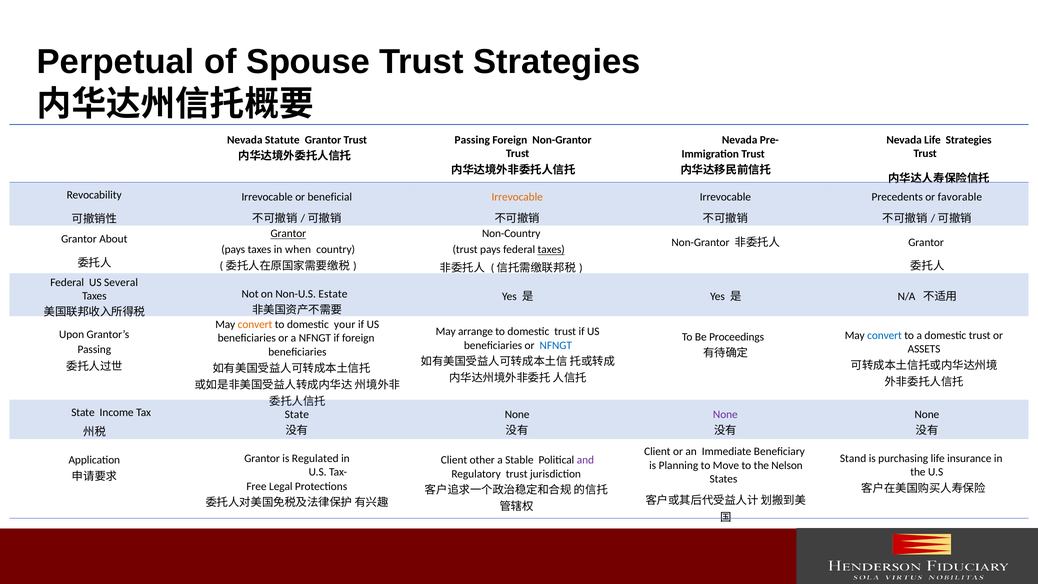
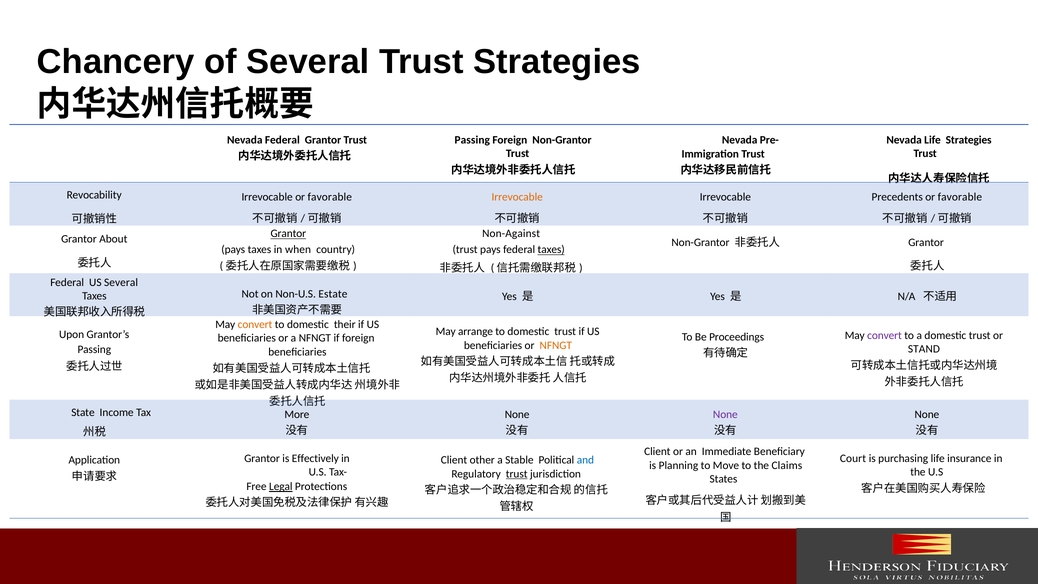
Perpetual: Perpetual -> Chancery
of Spouse: Spouse -> Several
Nevada Statute: Statute -> Federal
Irrevocable or beneficial: beneficial -> favorable
Non-Country: Non-Country -> Non-Against
your: your -> their
convert at (885, 335) colour: blue -> purple
NFNGT at (556, 345) colour: blue -> orange
ASSETS: ASSETS -> STAND
State at (297, 414): State -> More
Regulated: Regulated -> Effectively
Stand: Stand -> Court
and colour: purple -> blue
Nelson: Nelson -> Claims
trust at (517, 474) underline: none -> present
Legal underline: none -> present
